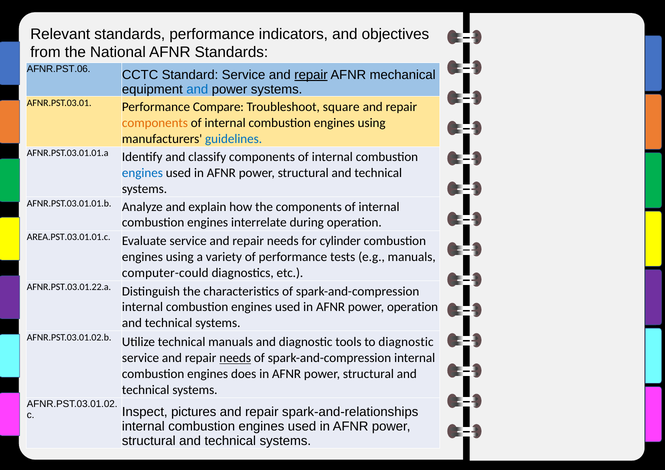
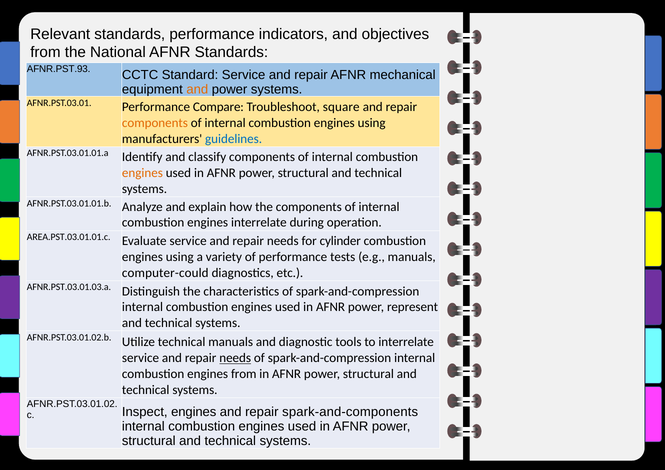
AFNR.PST.06: AFNR.PST.06 -> AFNR.PST.93
repair at (311, 75) underline: present -> none
and at (197, 89) colour: blue -> orange
engines at (142, 173) colour: blue -> orange
AFNR.PST.03.01.22.a: AFNR.PST.03.01.22.a -> AFNR.PST.03.01.03.a
power operation: operation -> represent
to diagnostic: diagnostic -> interrelate
engines does: does -> from
Inspect pictures: pictures -> engines
spark-and-relationships: spark-and-relationships -> spark-and-components
